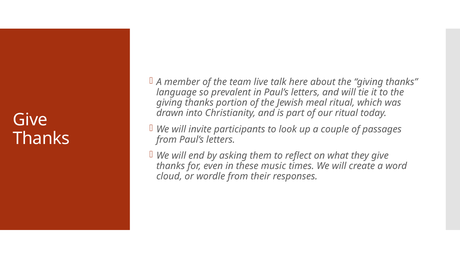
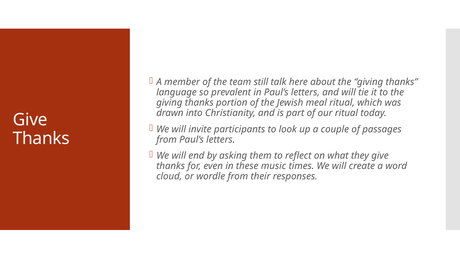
live: live -> still
